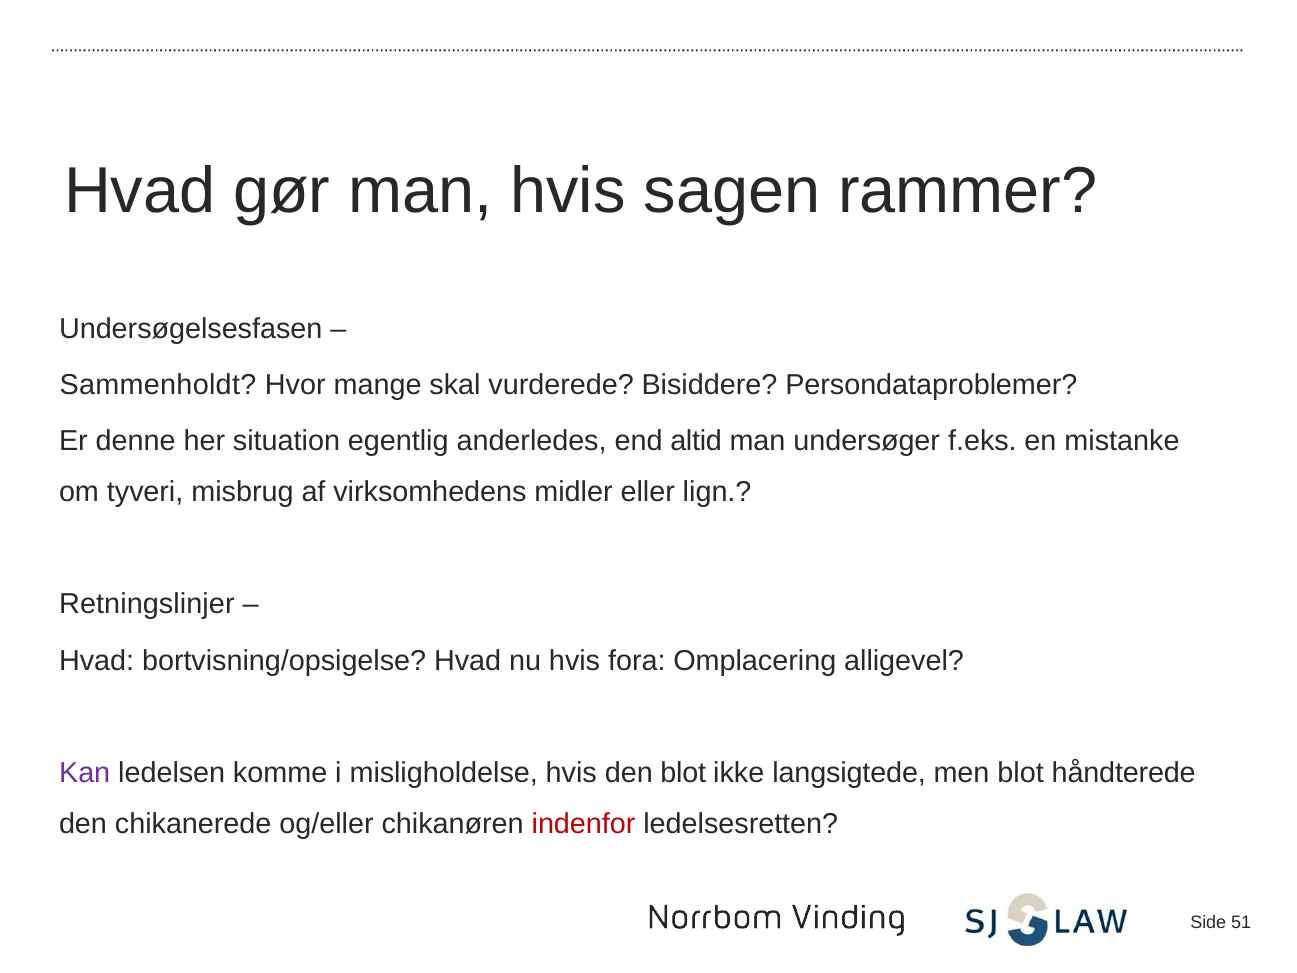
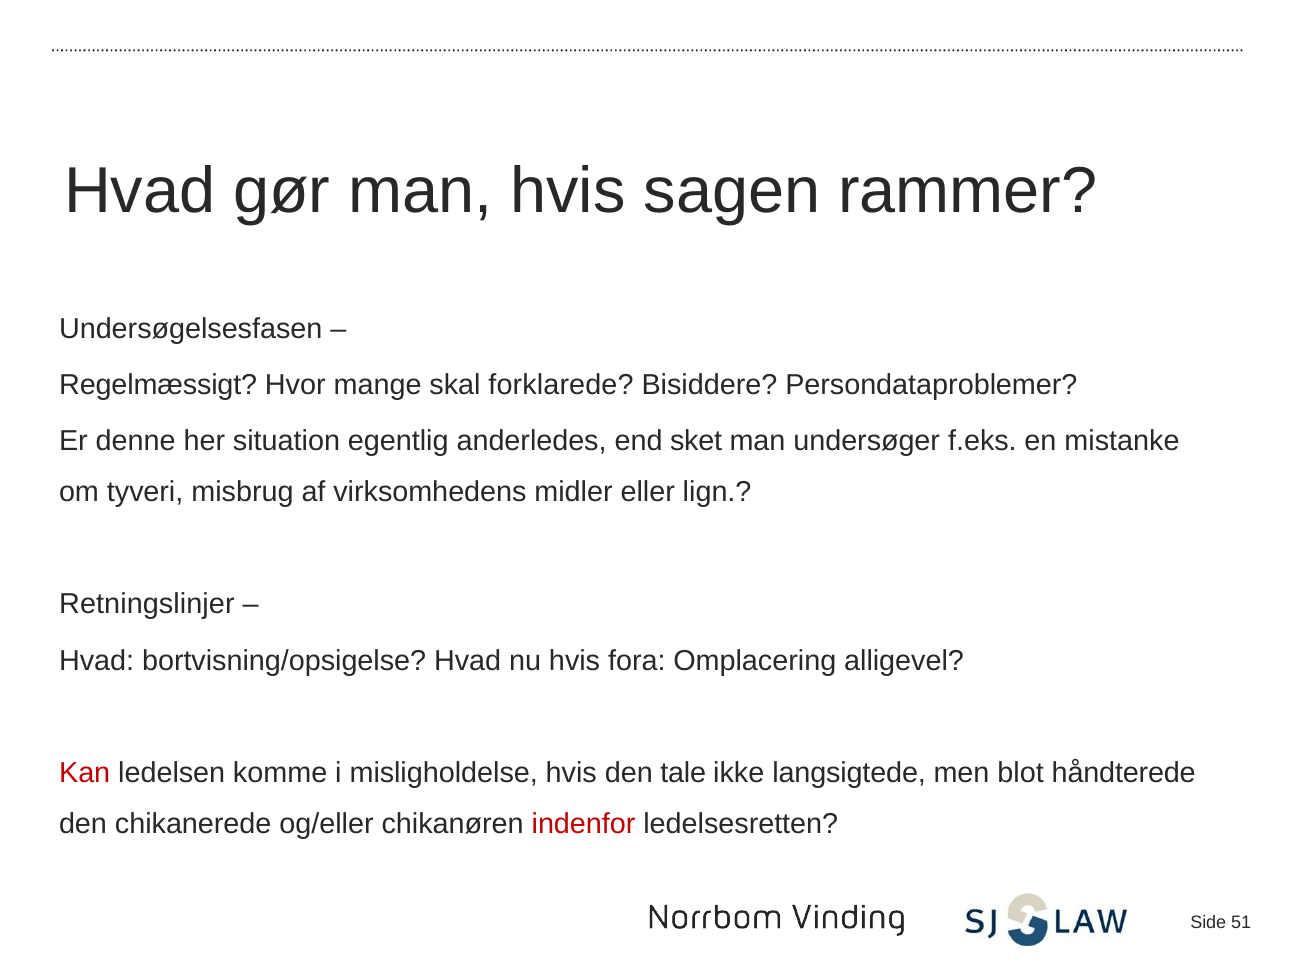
Sammenholdt: Sammenholdt -> Regelmæssigt
vurderede: vurderede -> forklarede
altid: altid -> sket
Kan colour: purple -> red
den blot: blot -> tale
